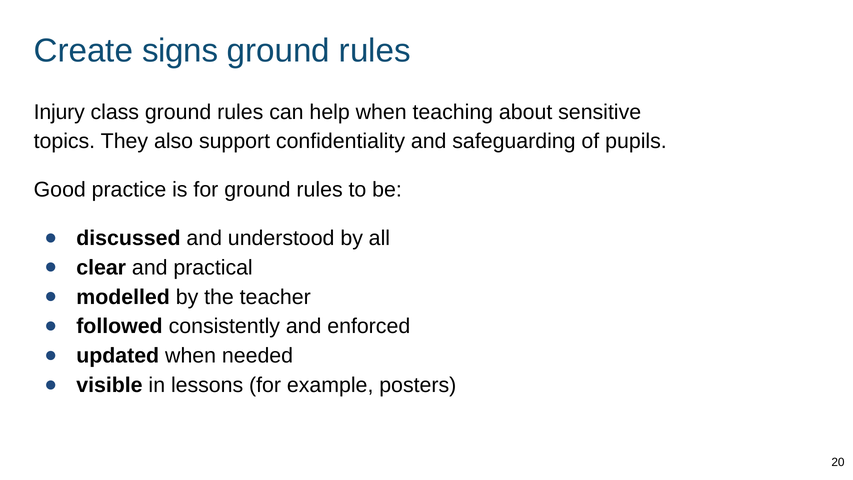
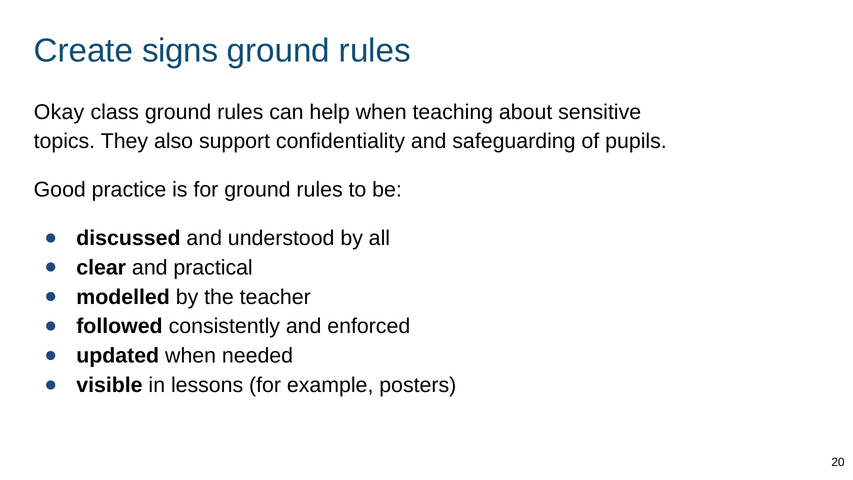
Injury: Injury -> Okay
